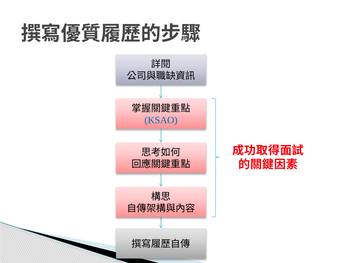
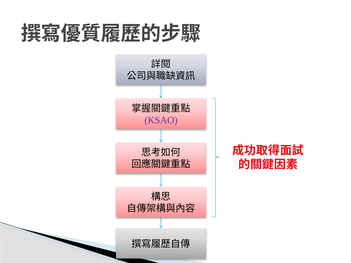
KSAO colour: blue -> purple
